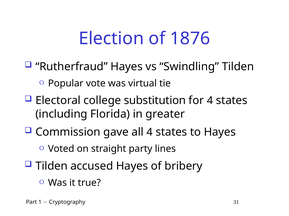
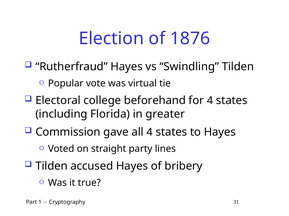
substitution: substitution -> beforehand
